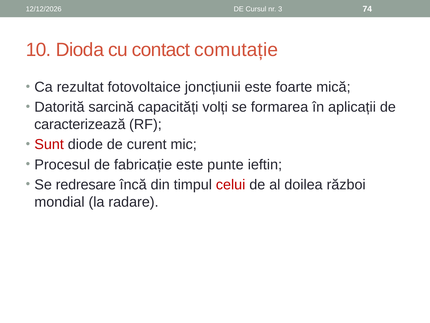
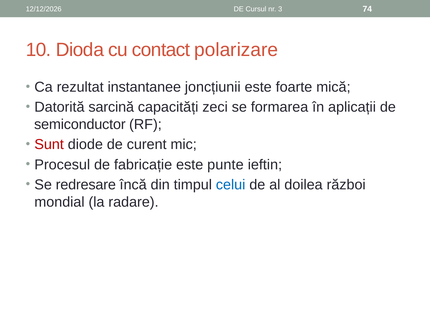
comutație: comutație -> polarizare
fotovoltaice: fotovoltaice -> instantanee
volți: volți -> zeci
caracterizează: caracterizează -> semiconductor
celui colour: red -> blue
